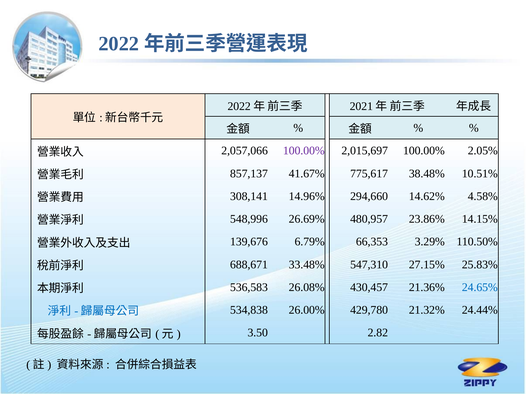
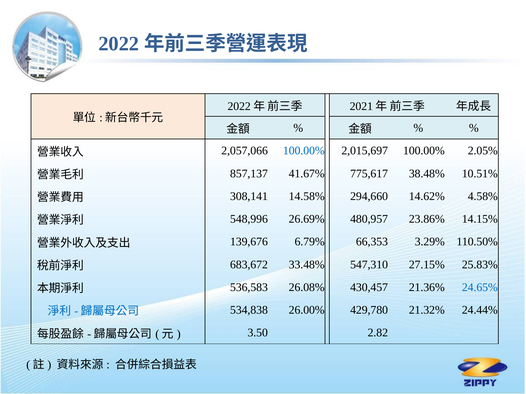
100.00% at (304, 151) colour: purple -> blue
14.96%: 14.96% -> 14.58%
688,671: 688,671 -> 683,672
